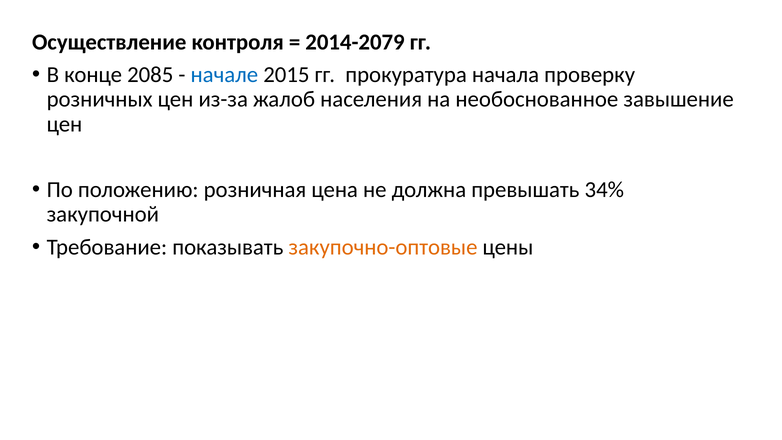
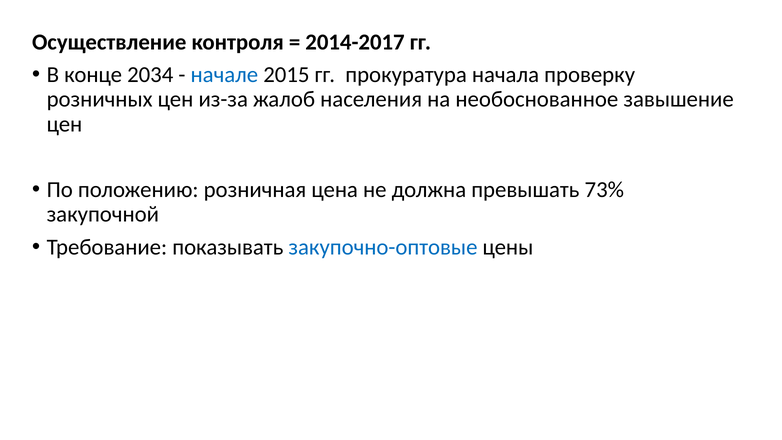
2014-2079: 2014-2079 -> 2014-2017
2085: 2085 -> 2034
34%: 34% -> 73%
закупочно-оптовые colour: orange -> blue
